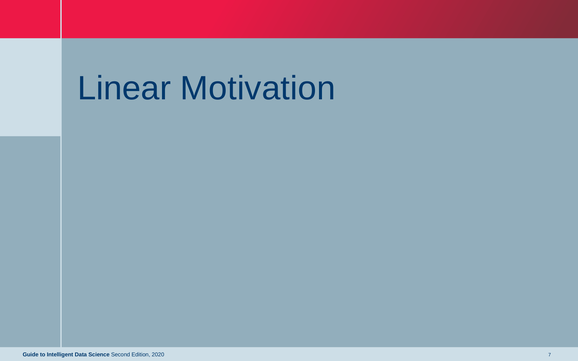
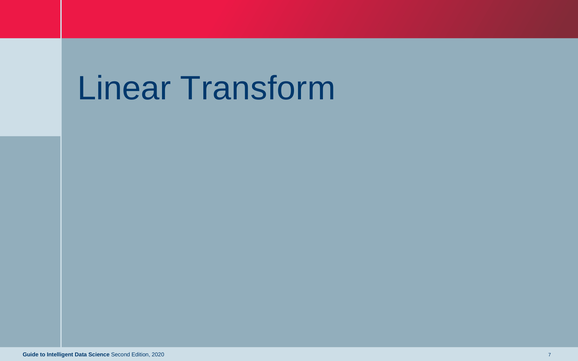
Motivation: Motivation -> Transform
